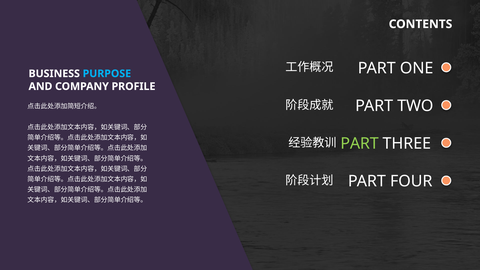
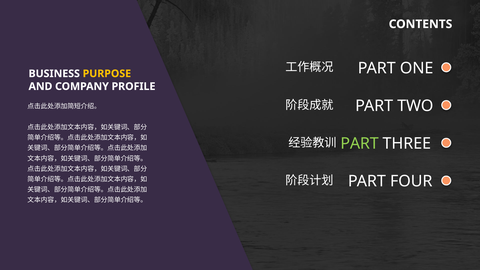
PURPOSE colour: light blue -> yellow
